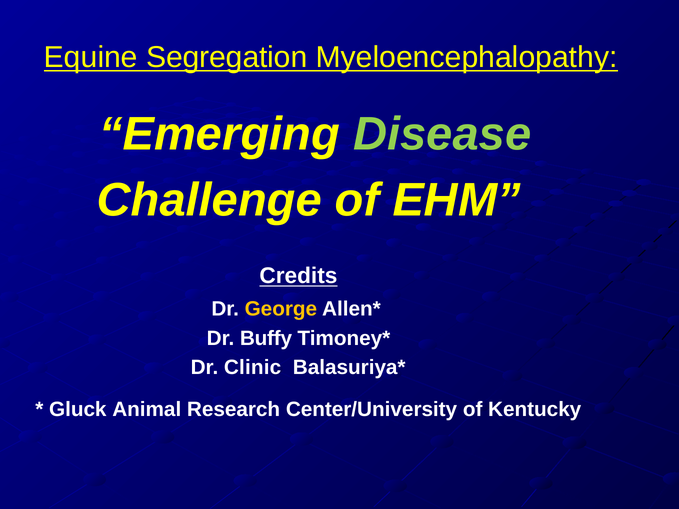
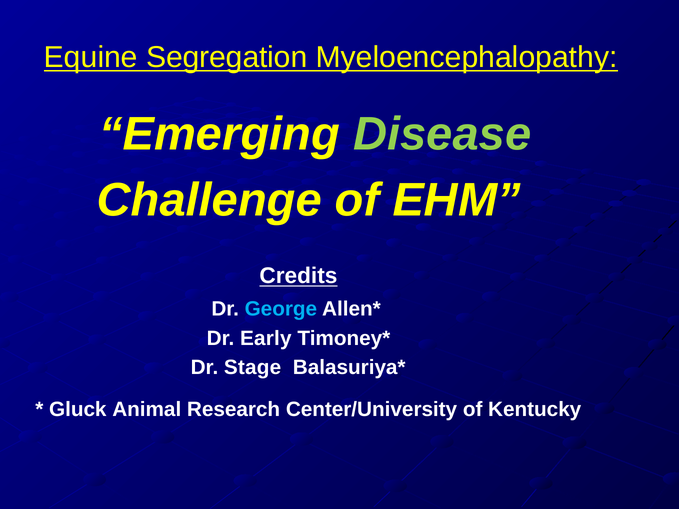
George colour: yellow -> light blue
Buffy: Buffy -> Early
Clinic: Clinic -> Stage
